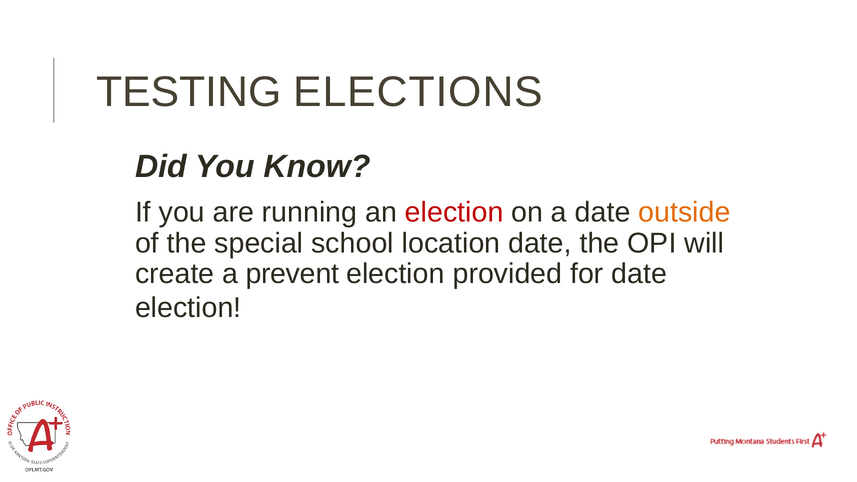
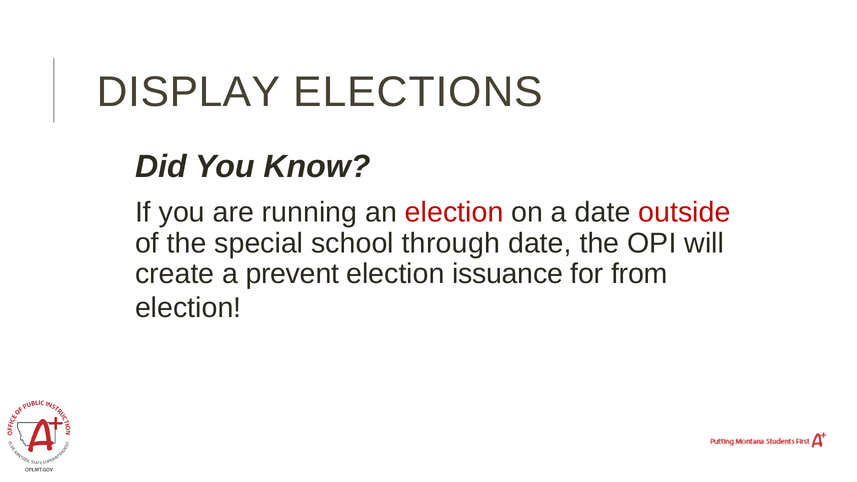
TESTING: TESTING -> DISPLAY
outside colour: orange -> red
location: location -> through
provided: provided -> issuance
for date: date -> from
